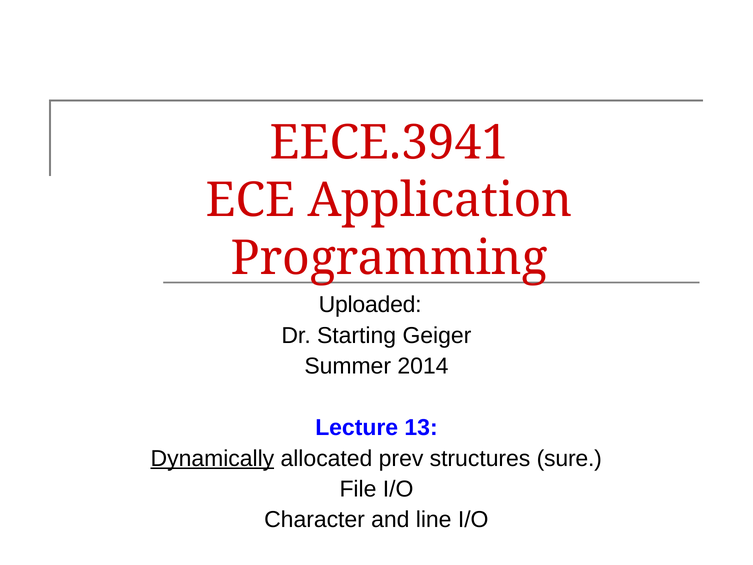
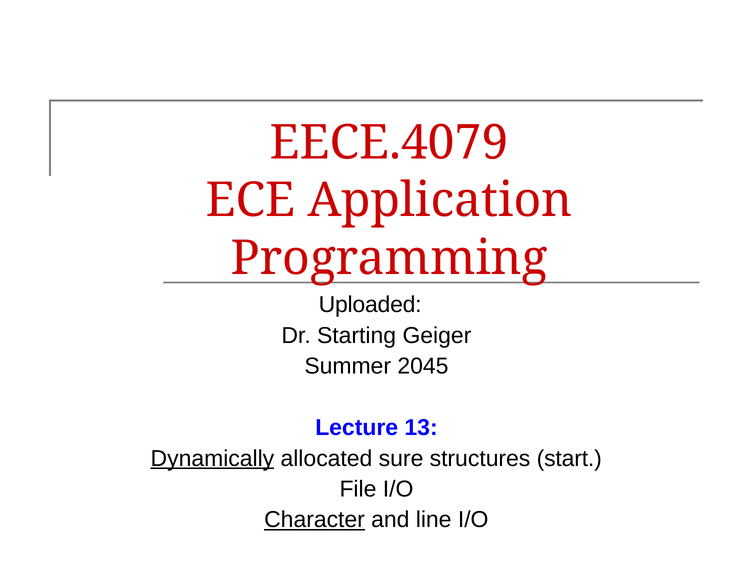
EECE.3941: EECE.3941 -> EECE.4079
2014: 2014 -> 2045
prev: prev -> sure
sure: sure -> start
Character underline: none -> present
